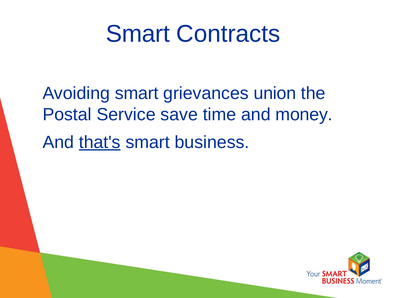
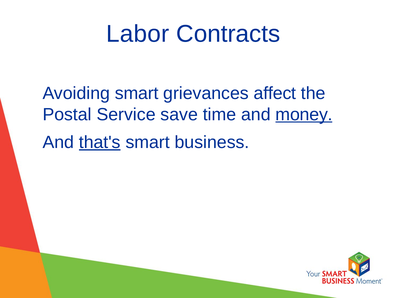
Smart at (138, 34): Smart -> Labor
union: union -> affect
money underline: none -> present
